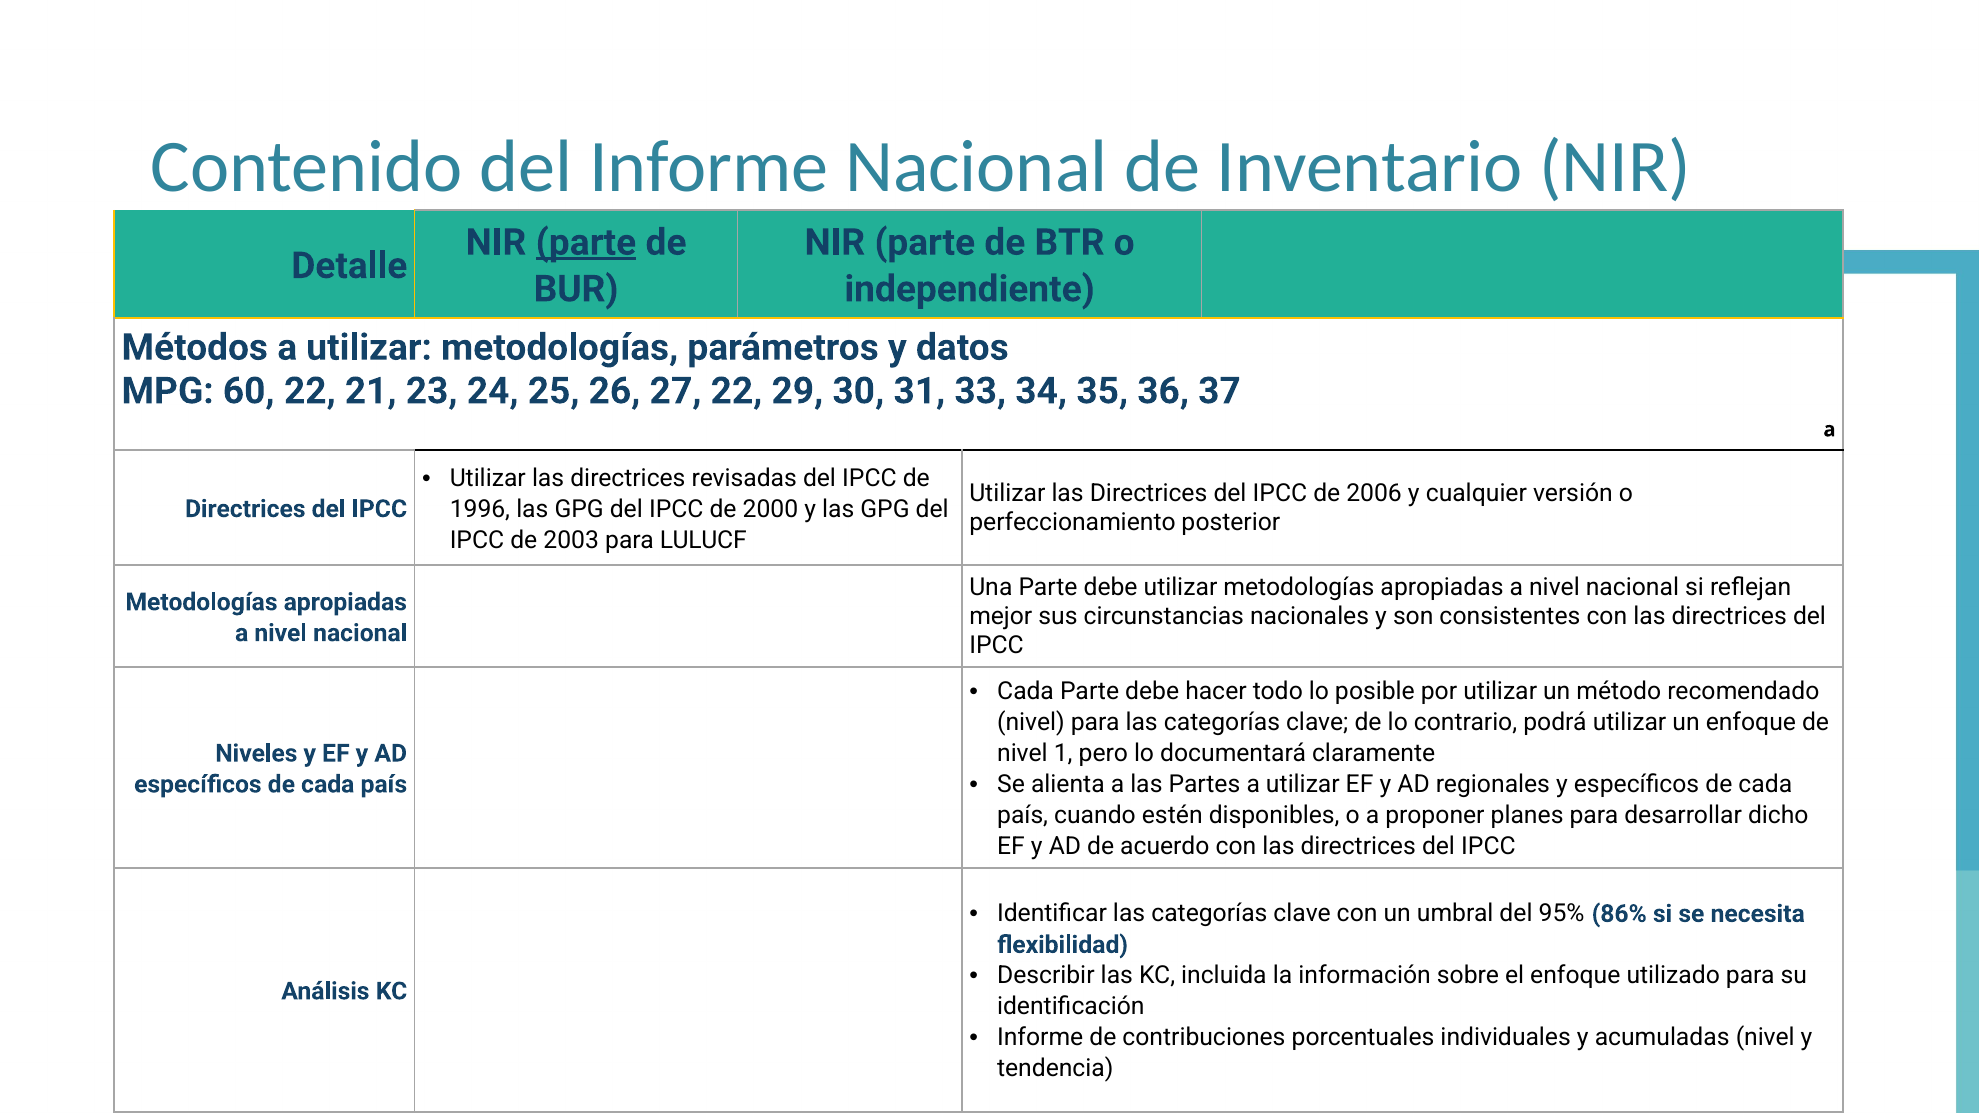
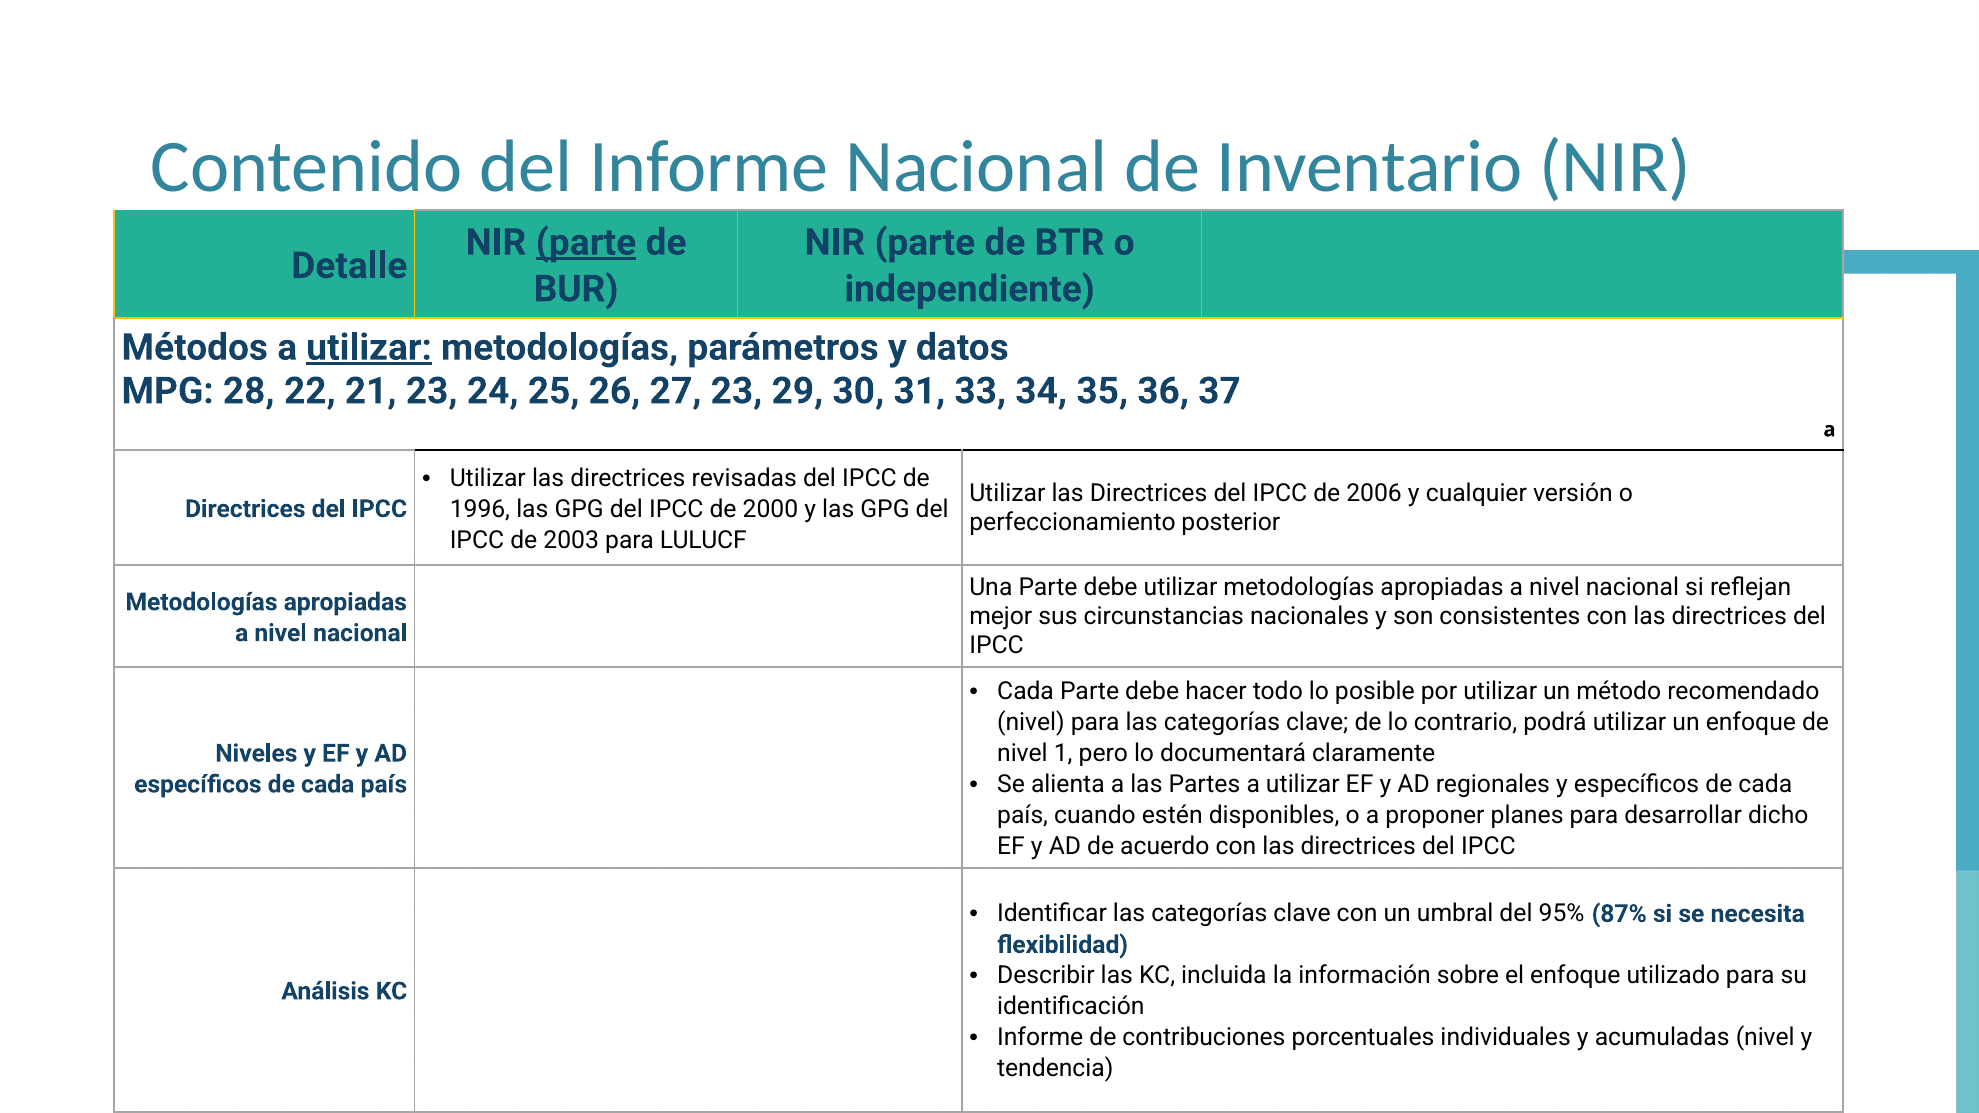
utilizar at (369, 348) underline: none -> present
60: 60 -> 28
27 22: 22 -> 23
86%: 86% -> 87%
